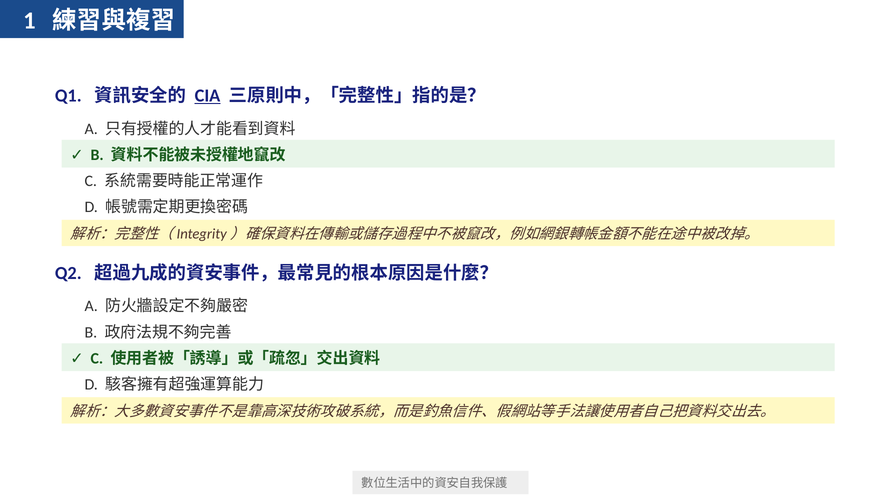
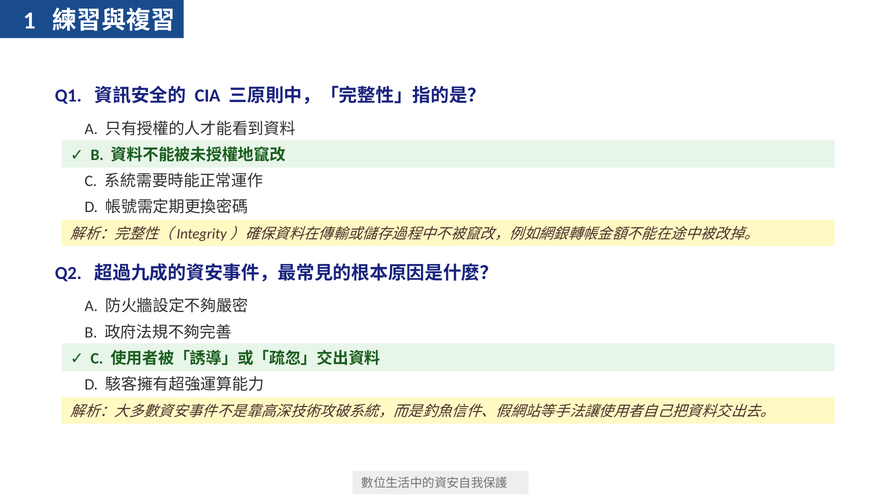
CIA underline: present -> none
